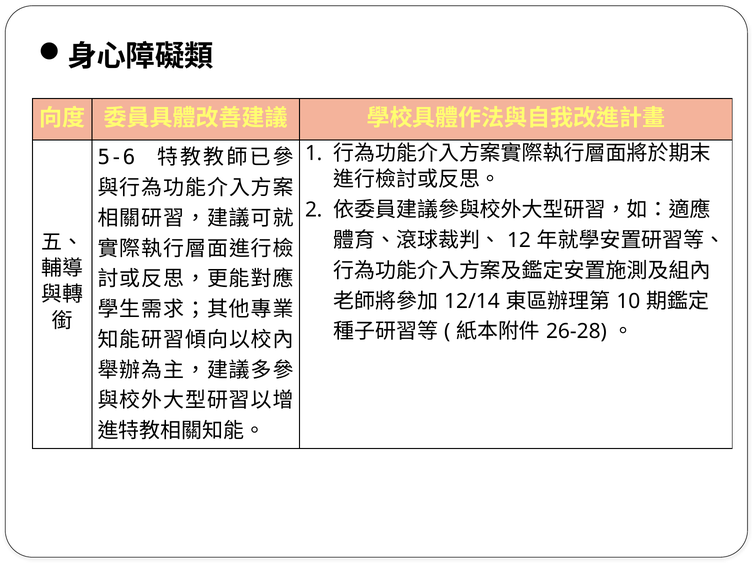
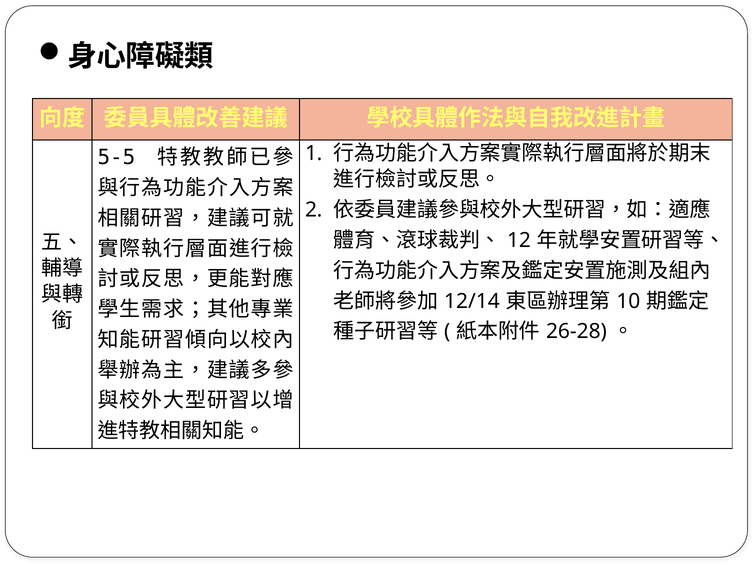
5-6: 5-6 -> 5-5
